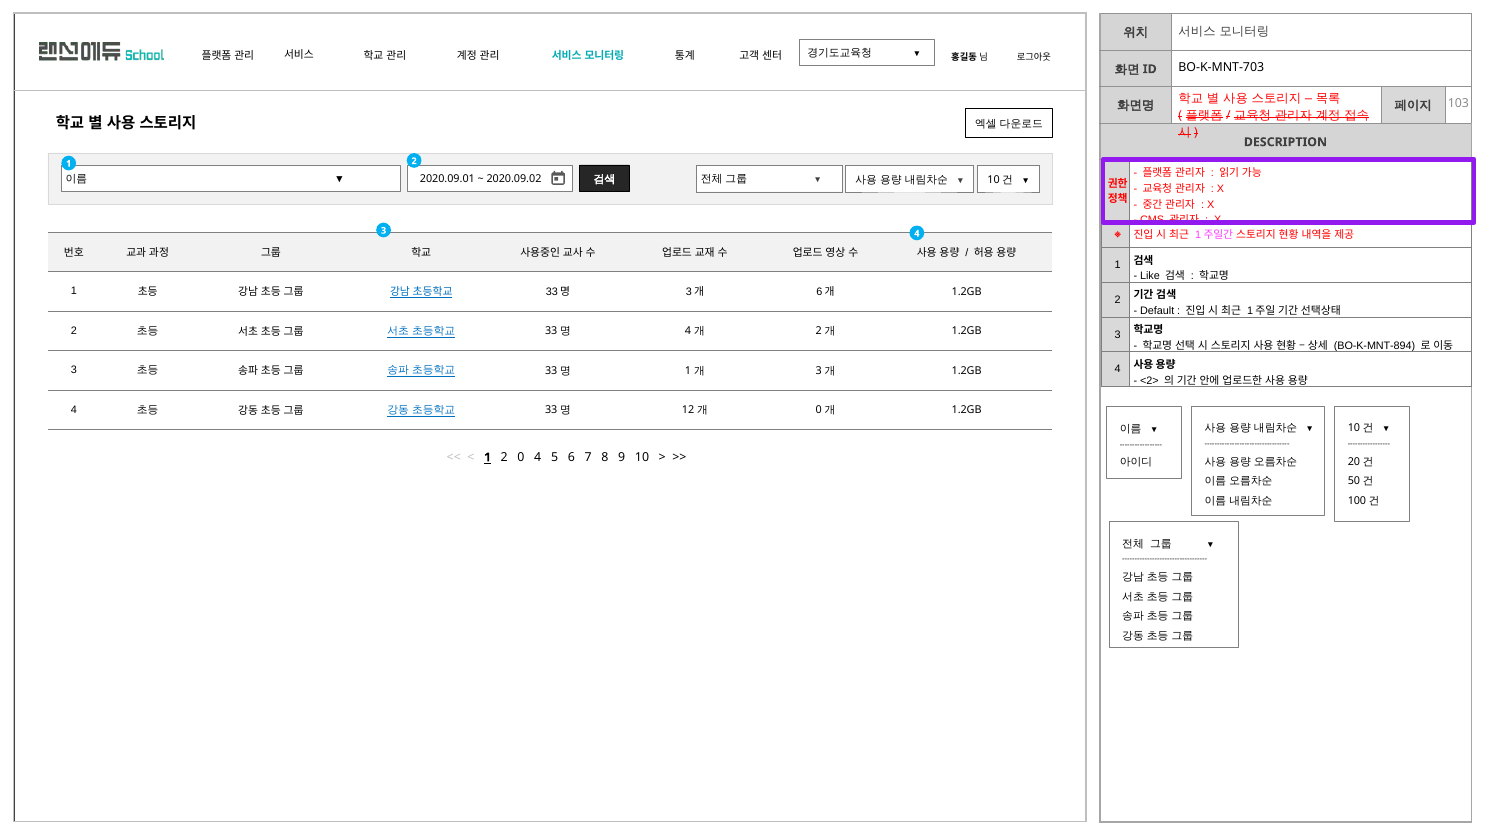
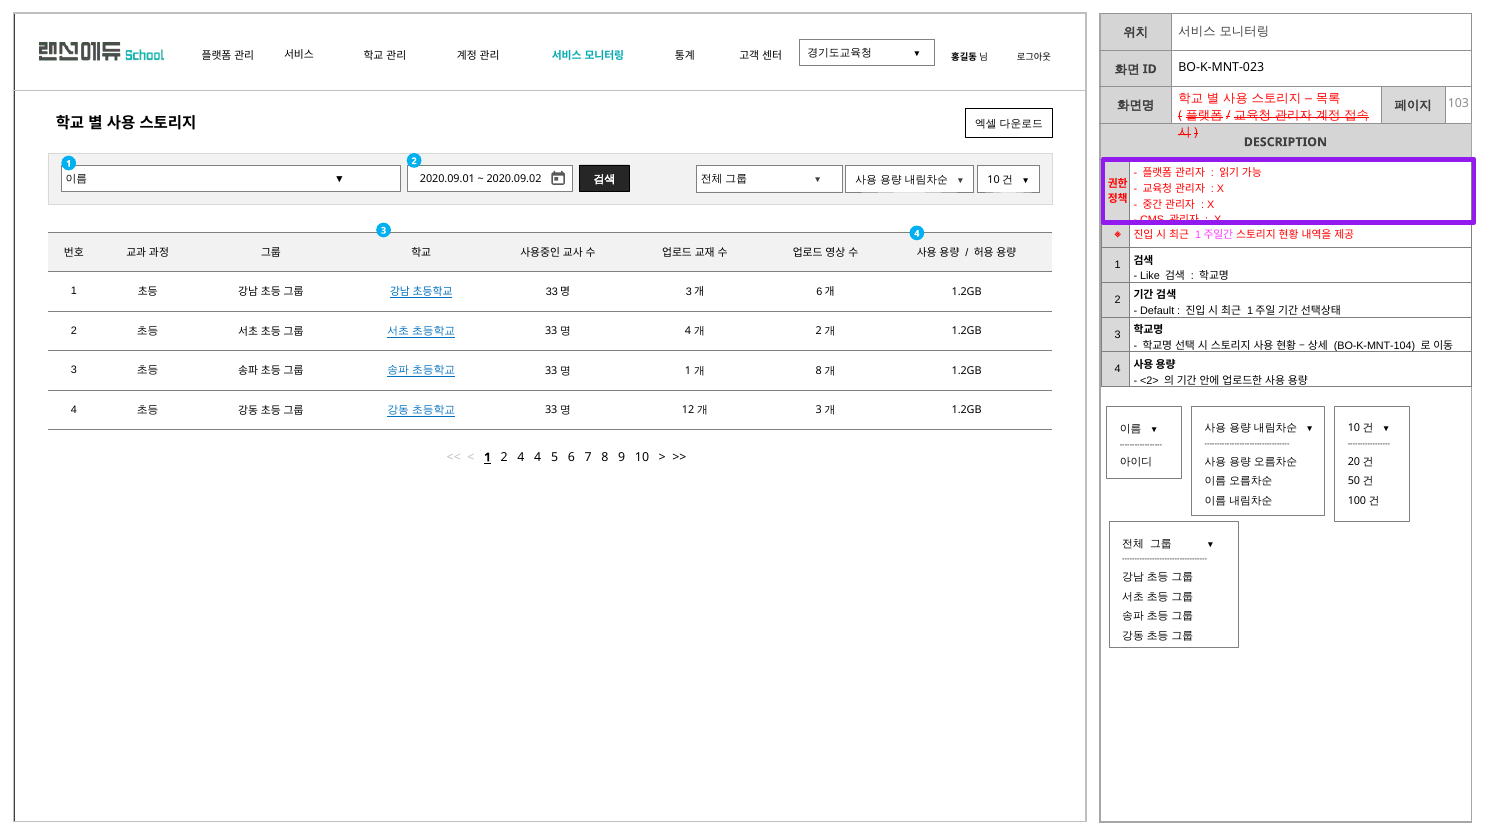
BO-K-MNT-703: BO-K-MNT-703 -> BO-K-MNT-023
BO-K-MNT-894: BO-K-MNT-894 -> BO-K-MNT-104
3 at (819, 371): 3 -> 8
0 at (819, 410): 0 -> 3
2 0: 0 -> 4
